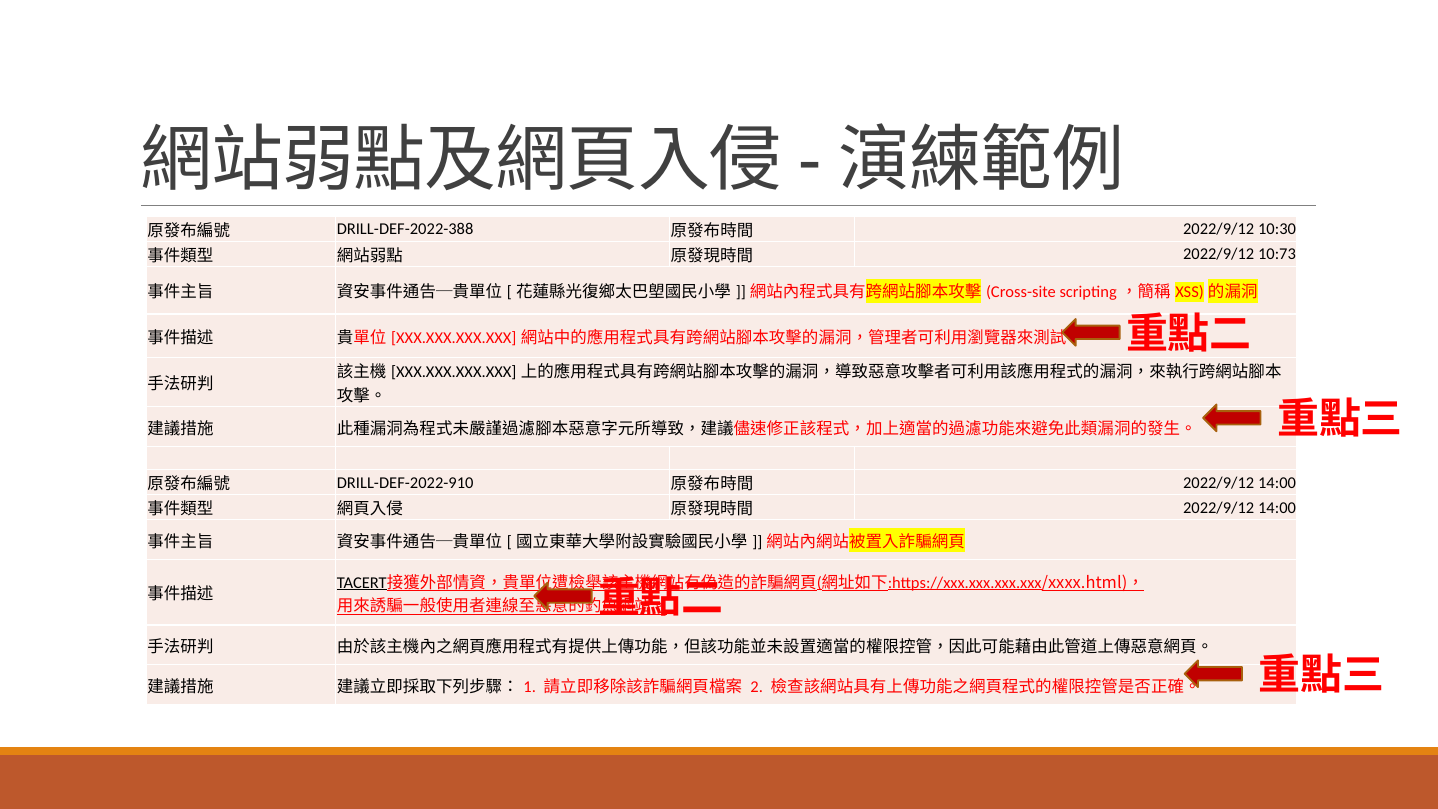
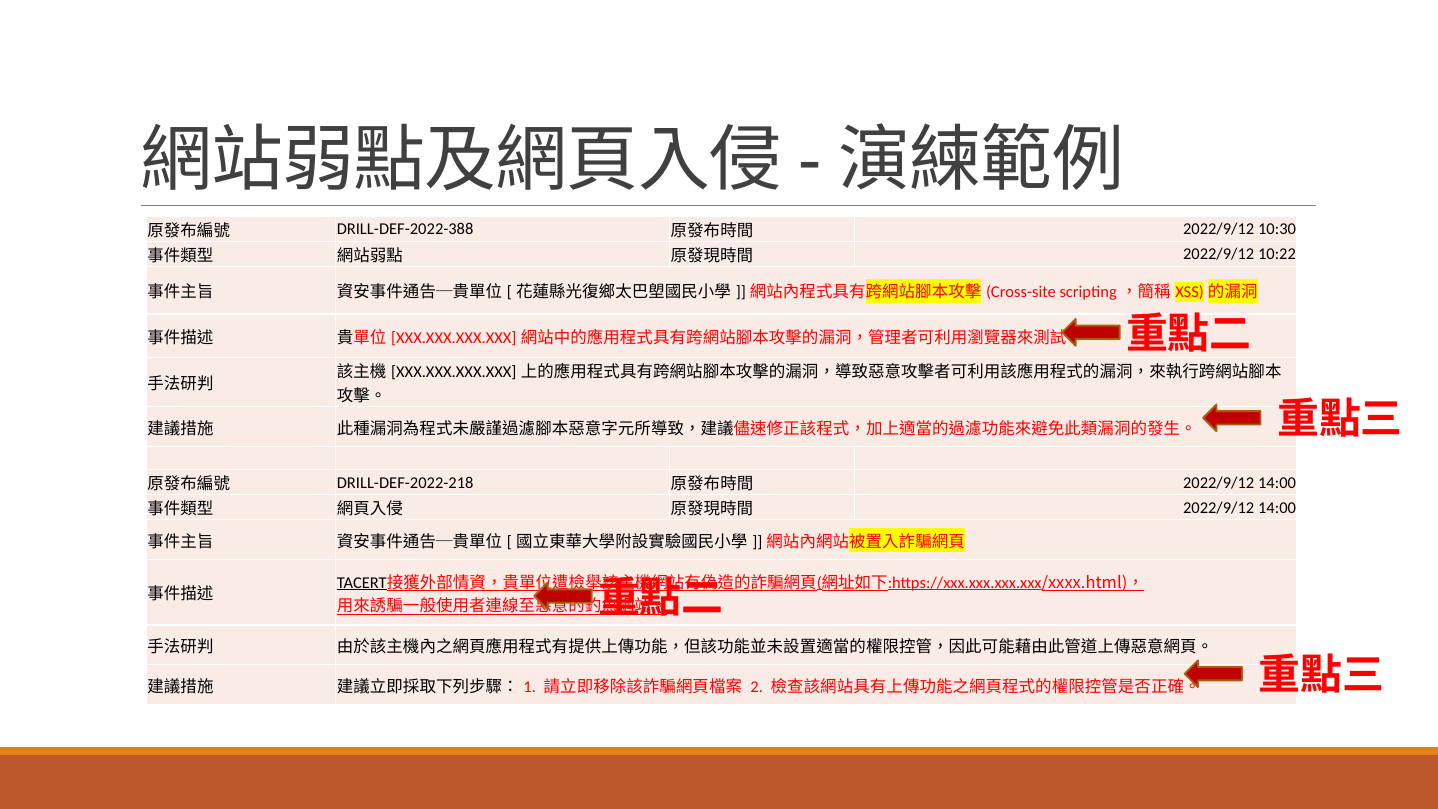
10:73: 10:73 -> 10:22
DRILL-DEF-2022-910: DRILL-DEF-2022-910 -> DRILL-DEF-2022-218
